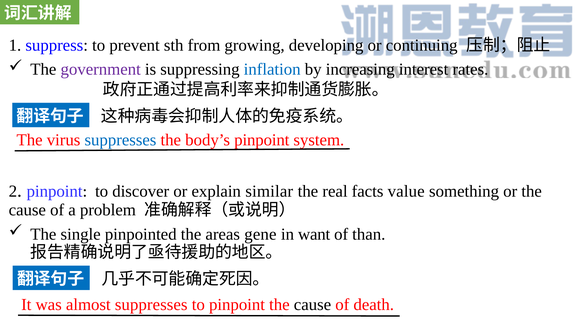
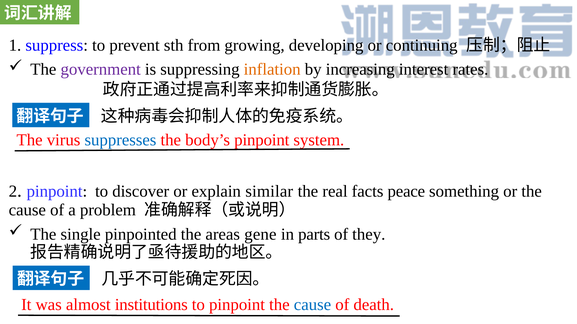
inflation colour: blue -> orange
value: value -> peace
want: want -> parts
than: than -> they
almost suppresses: suppresses -> institutions
cause at (312, 305) colour: black -> blue
